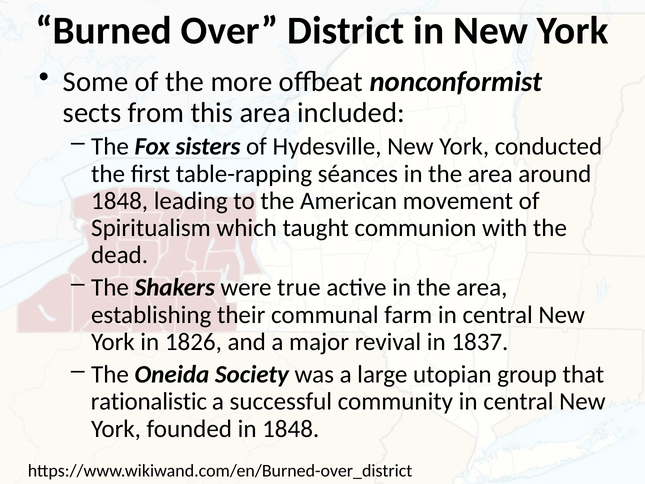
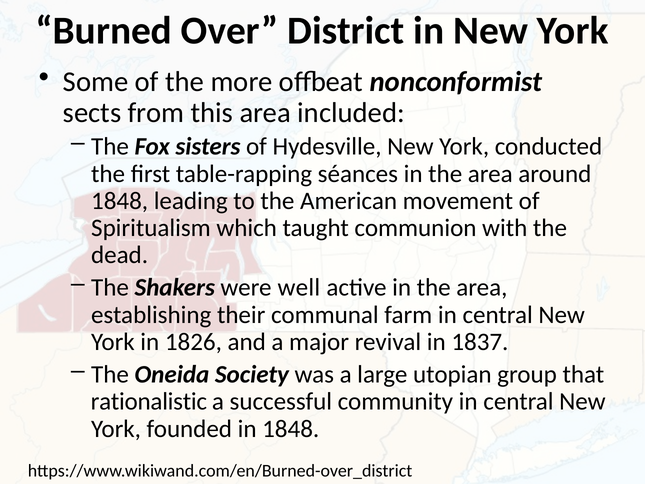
true: true -> well
